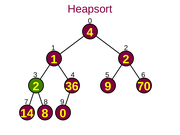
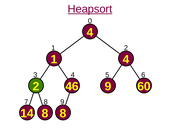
Heapsort underline: none -> present
1 2: 2 -> 4
36: 36 -> 46
70: 70 -> 60
8 0: 0 -> 8
